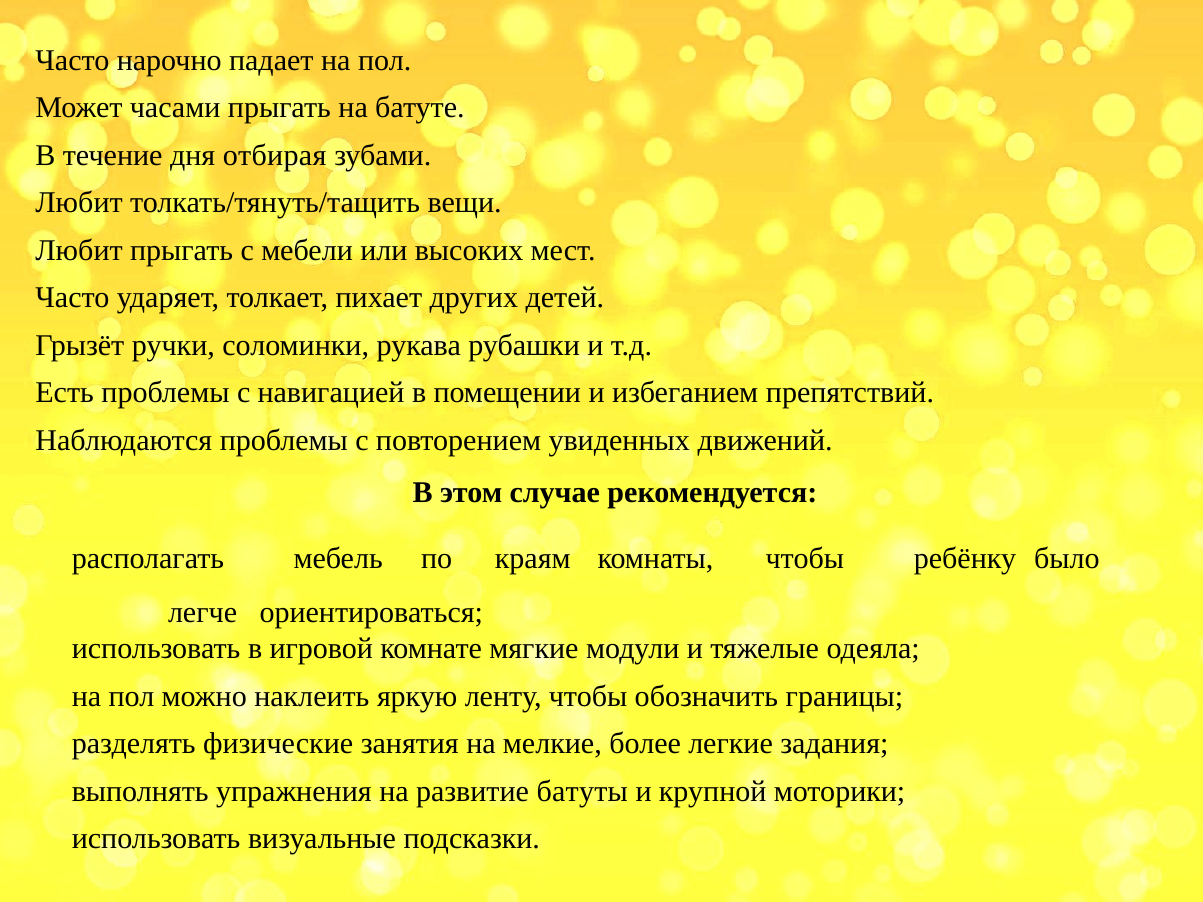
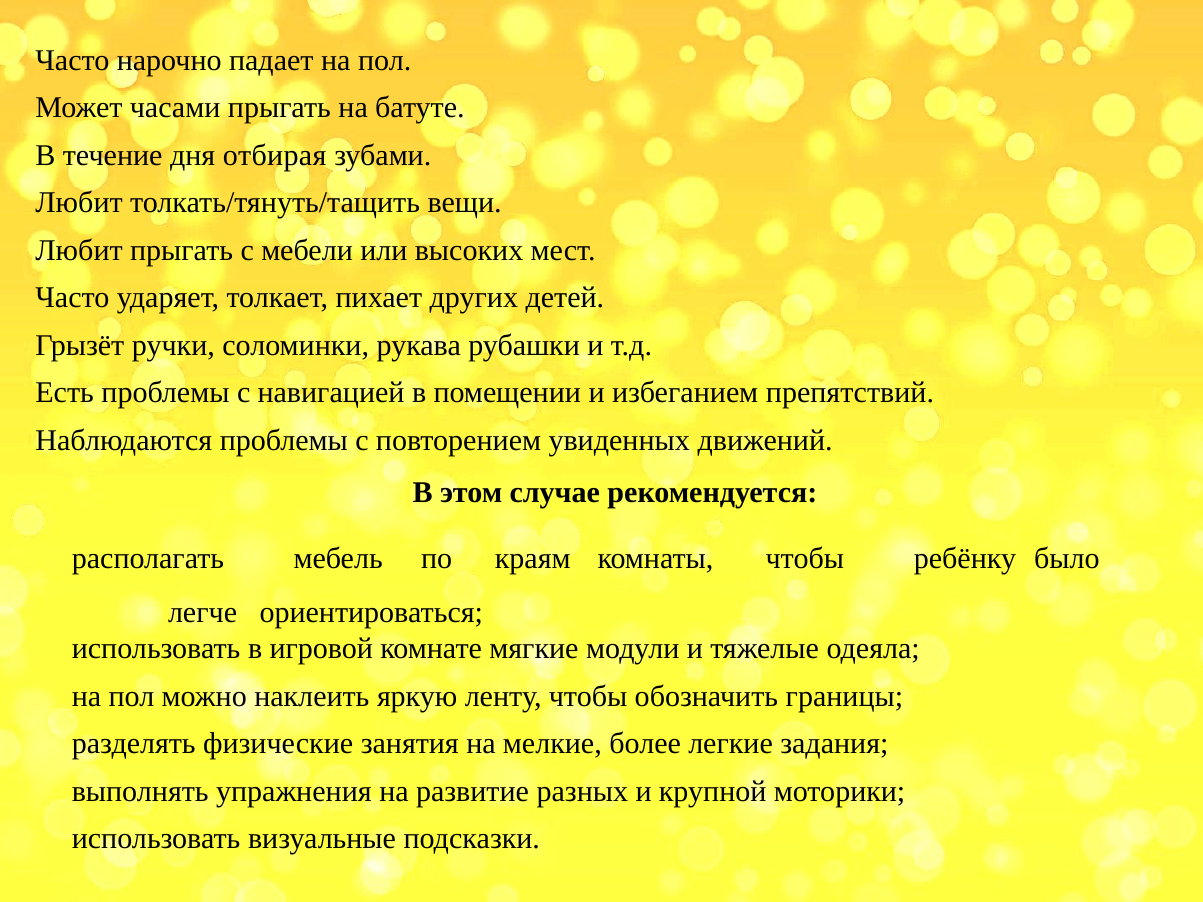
батуты: батуты -> разных
